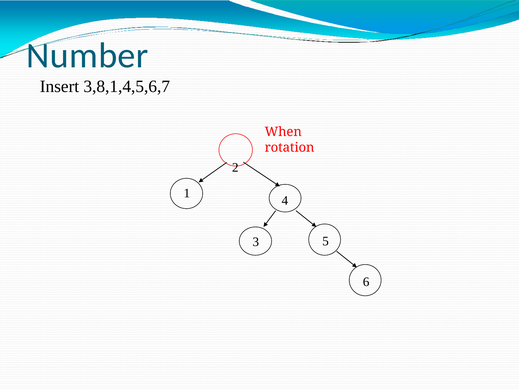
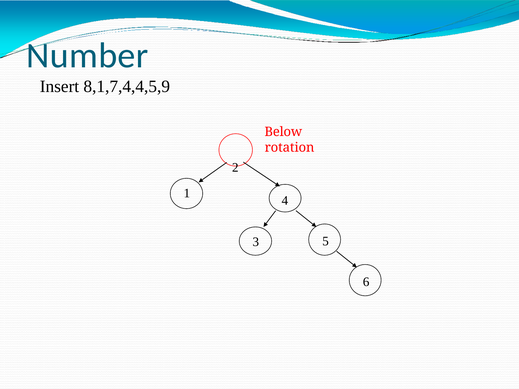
3,8,1,4,5,6,7: 3,8,1,4,5,6,7 -> 8,1,7,4,4,5,9
When: When -> Below
